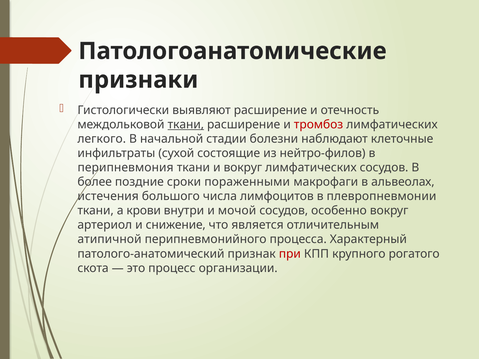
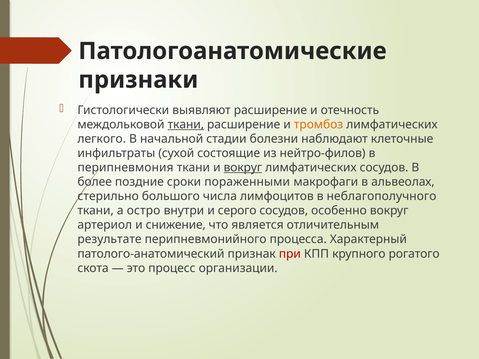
тромбоз colour: red -> orange
вокруг at (243, 168) underline: none -> present
истечения: истечения -> стерильно
плевропневмонии: плевропневмонии -> неблагополучного
крови: крови -> остро
мочой: мочой -> серого
атипичной: атипичной -> результате
